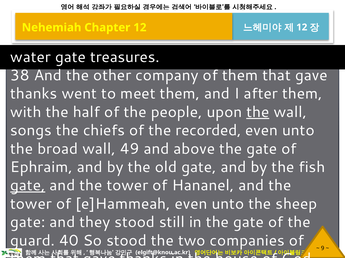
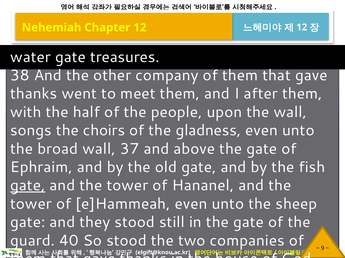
the at (258, 112) underline: present -> none
chiefs: chiefs -> choirs
recorded: recorded -> gladness
49: 49 -> 37
